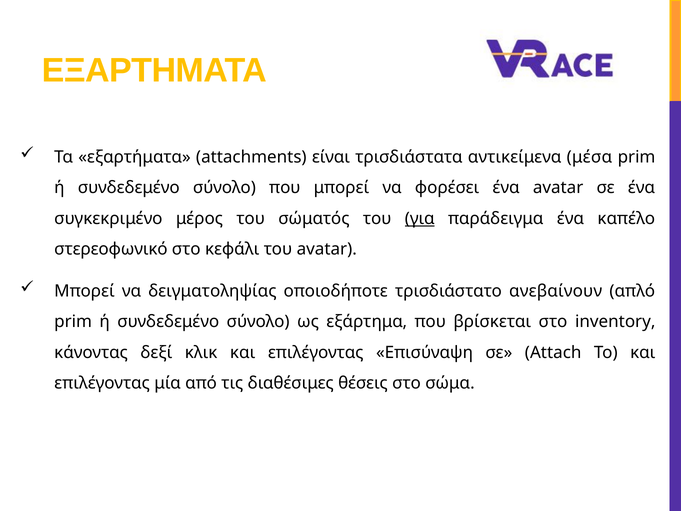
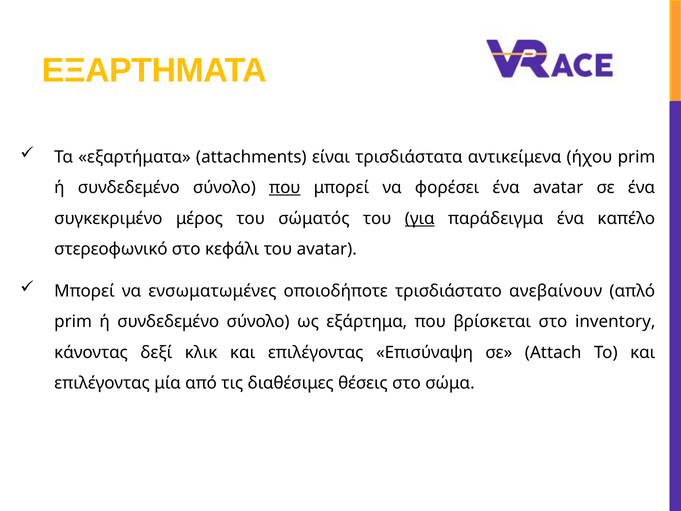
μέσα: μέσα -> ήχου
που at (285, 188) underline: none -> present
δειγματοληψίας: δειγματοληψίας -> ενσωματωμένες
